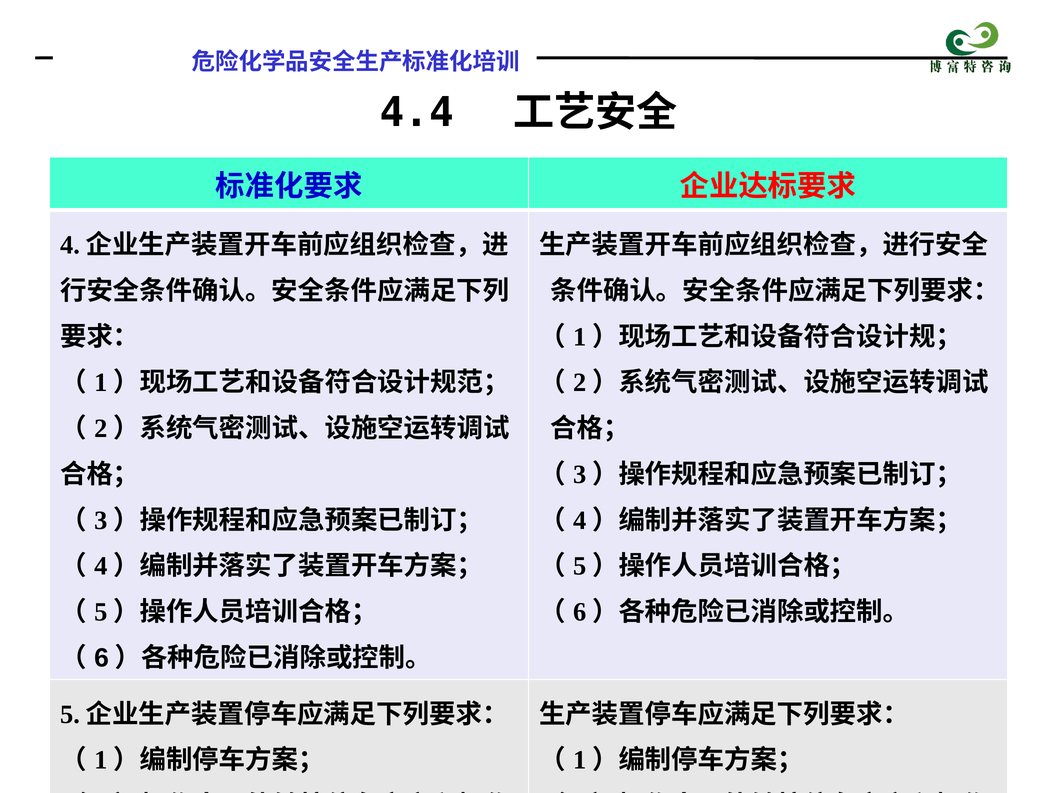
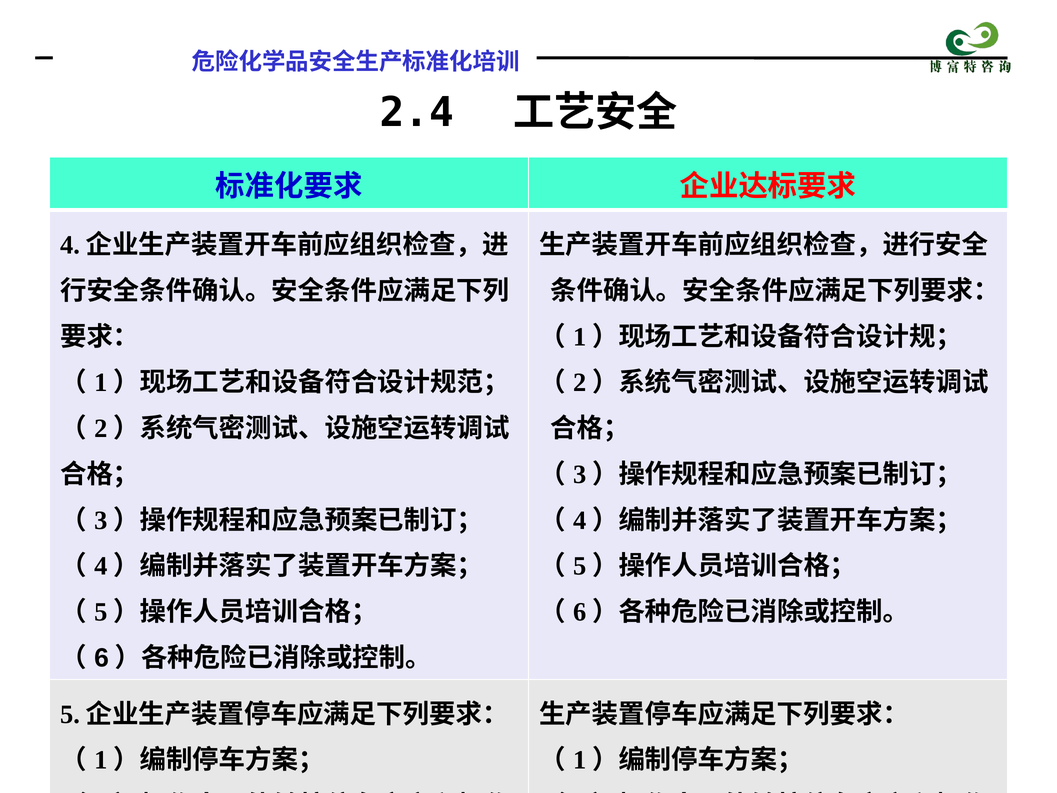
4.4: 4.4 -> 2.4
